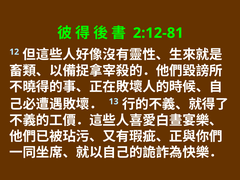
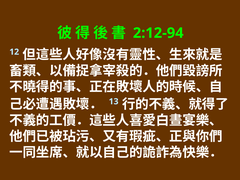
2:12-81: 2:12-81 -> 2:12-94
